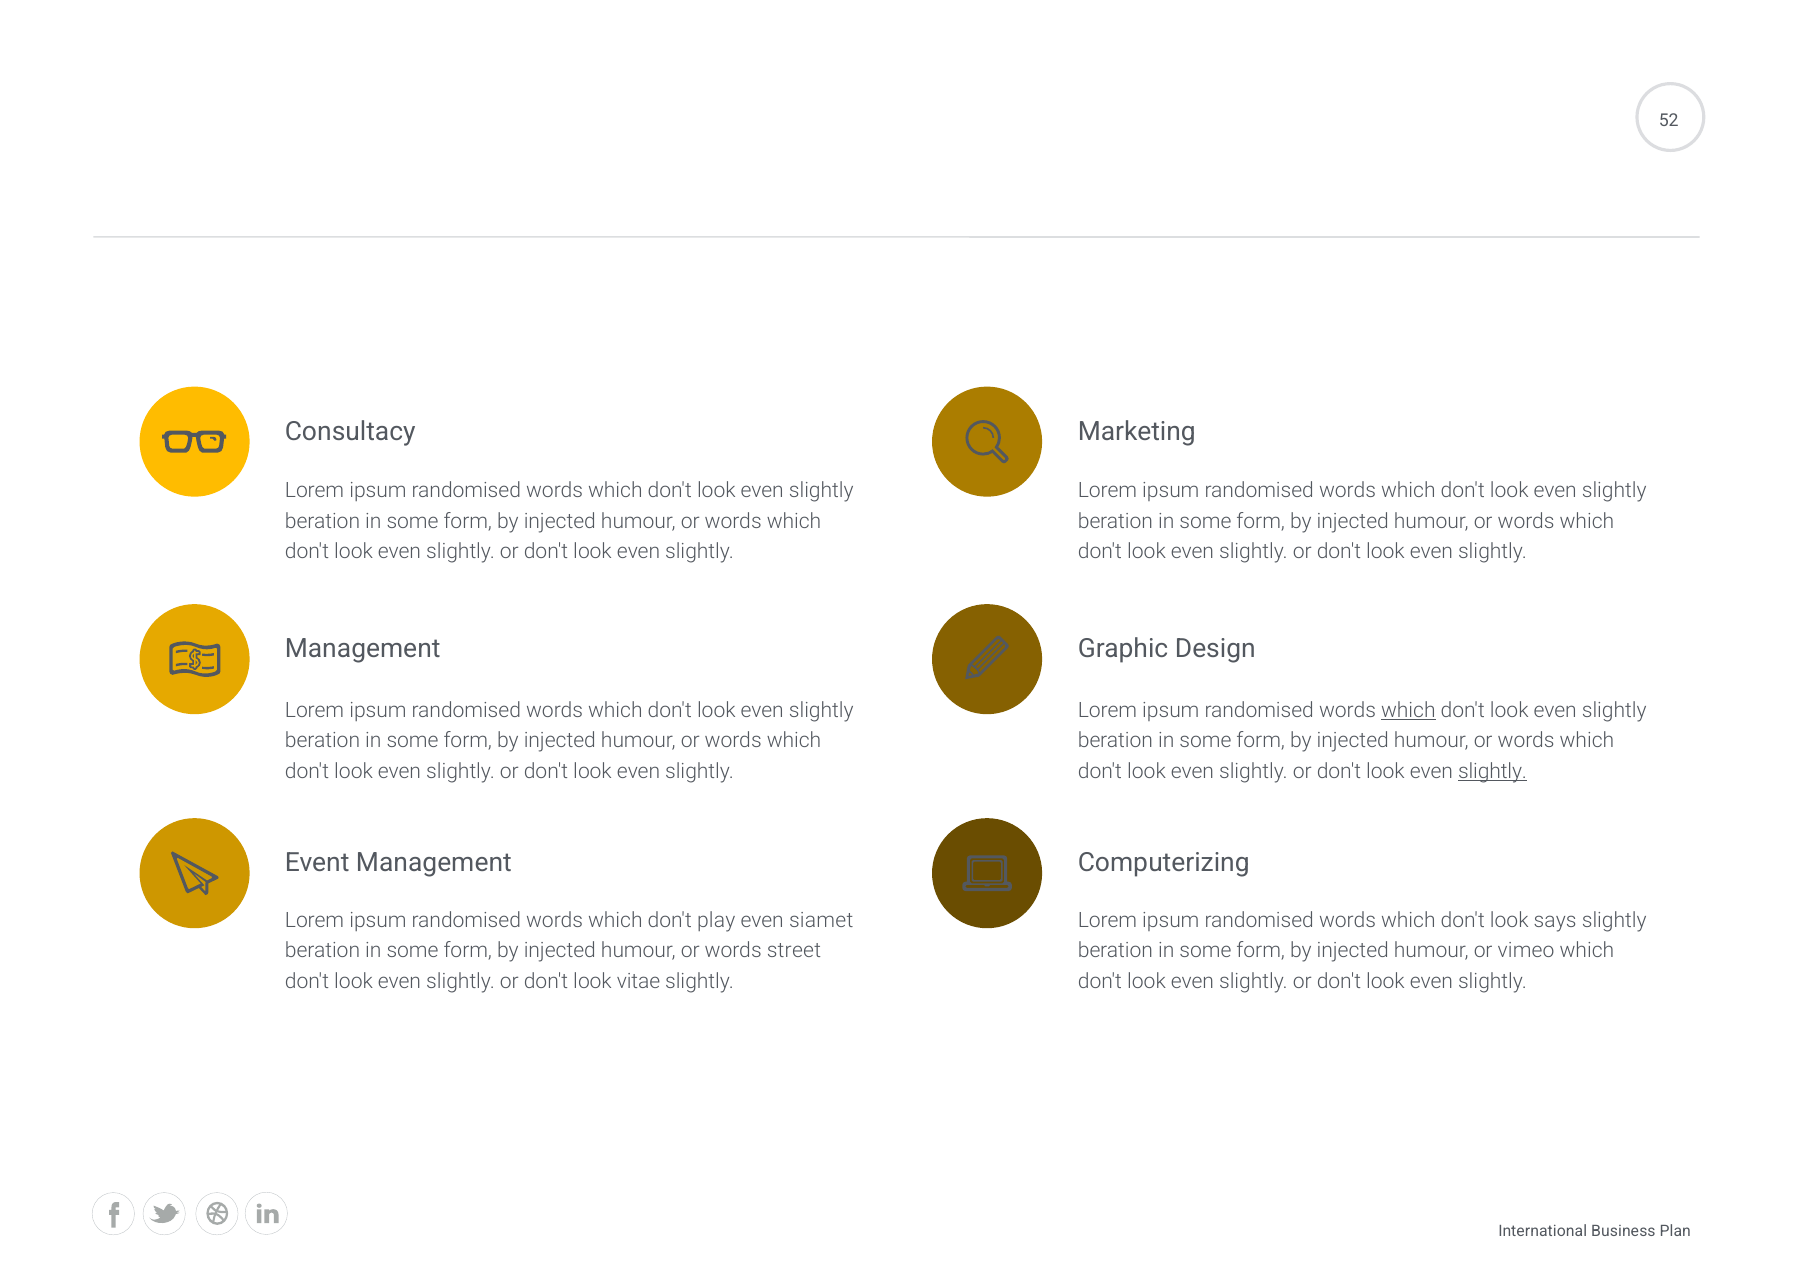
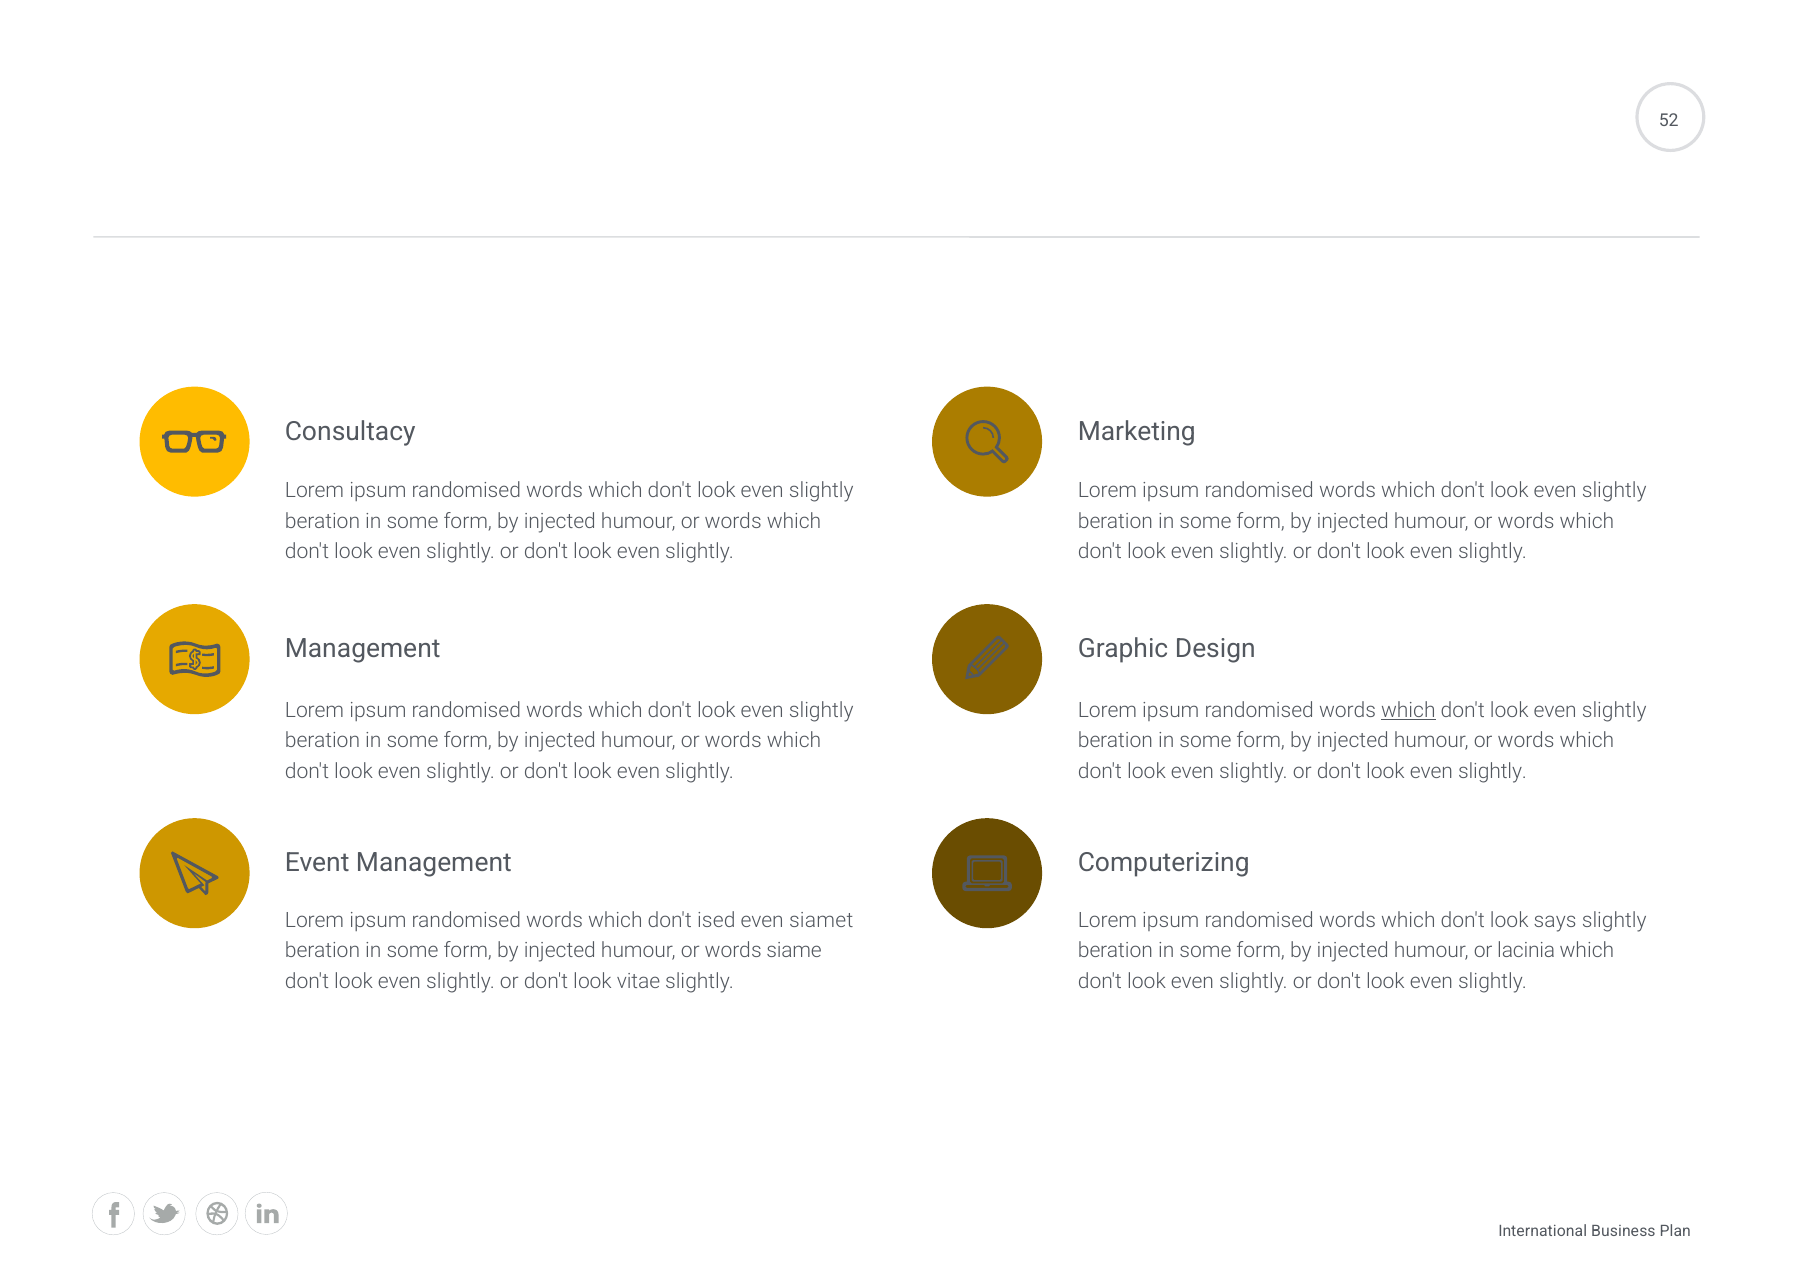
slightly at (1492, 771) underline: present -> none
play: play -> ised
street: street -> siame
vimeo: vimeo -> lacinia
